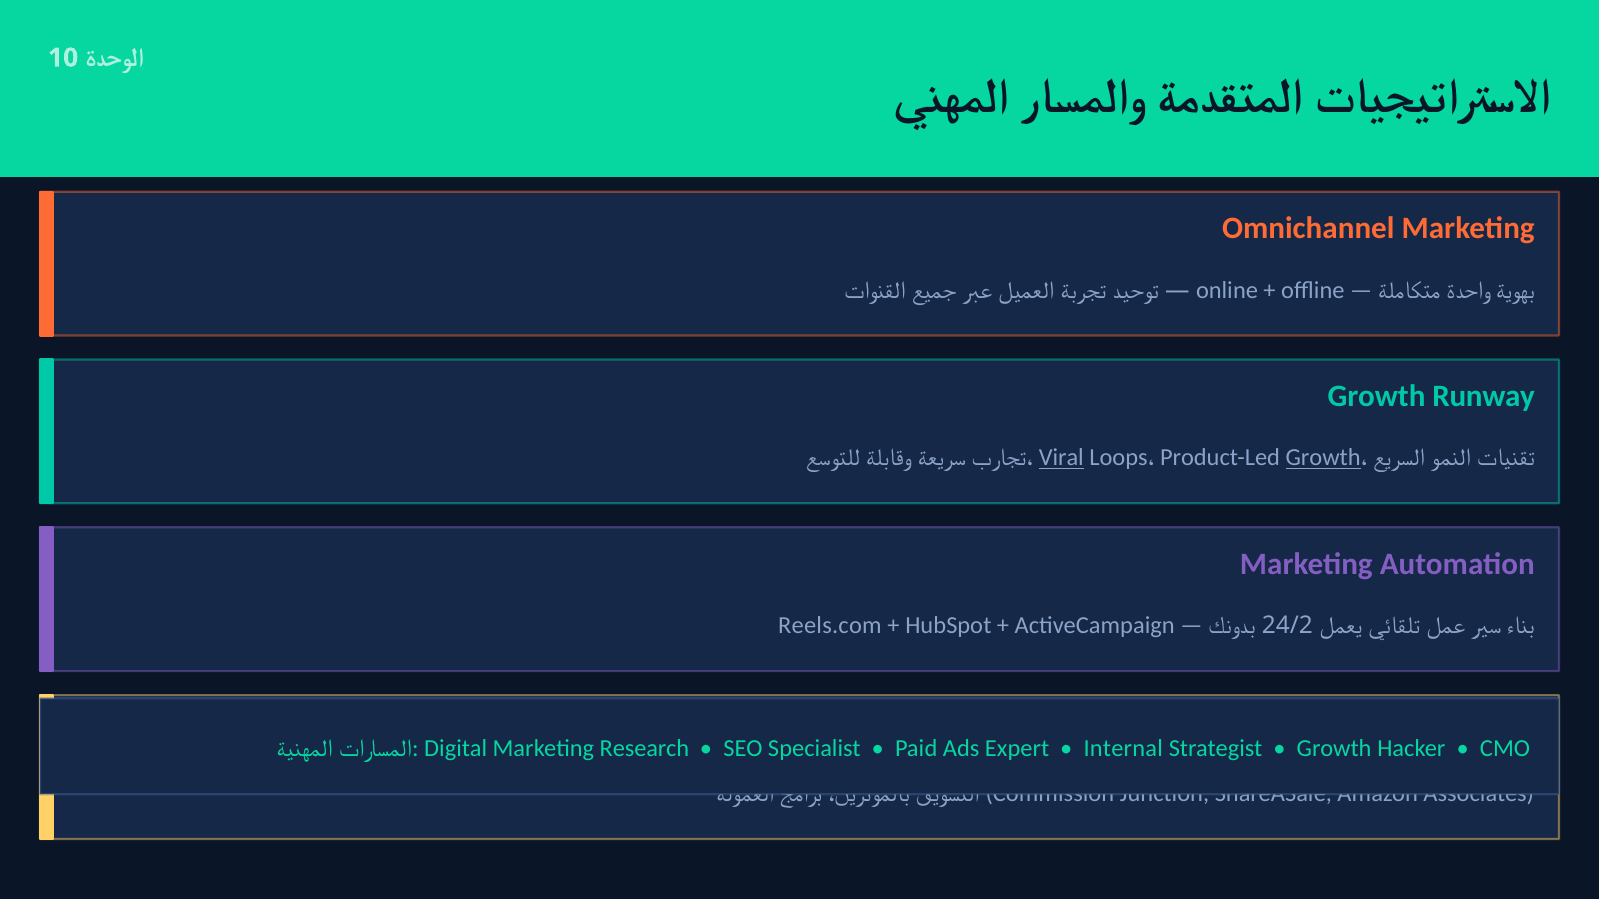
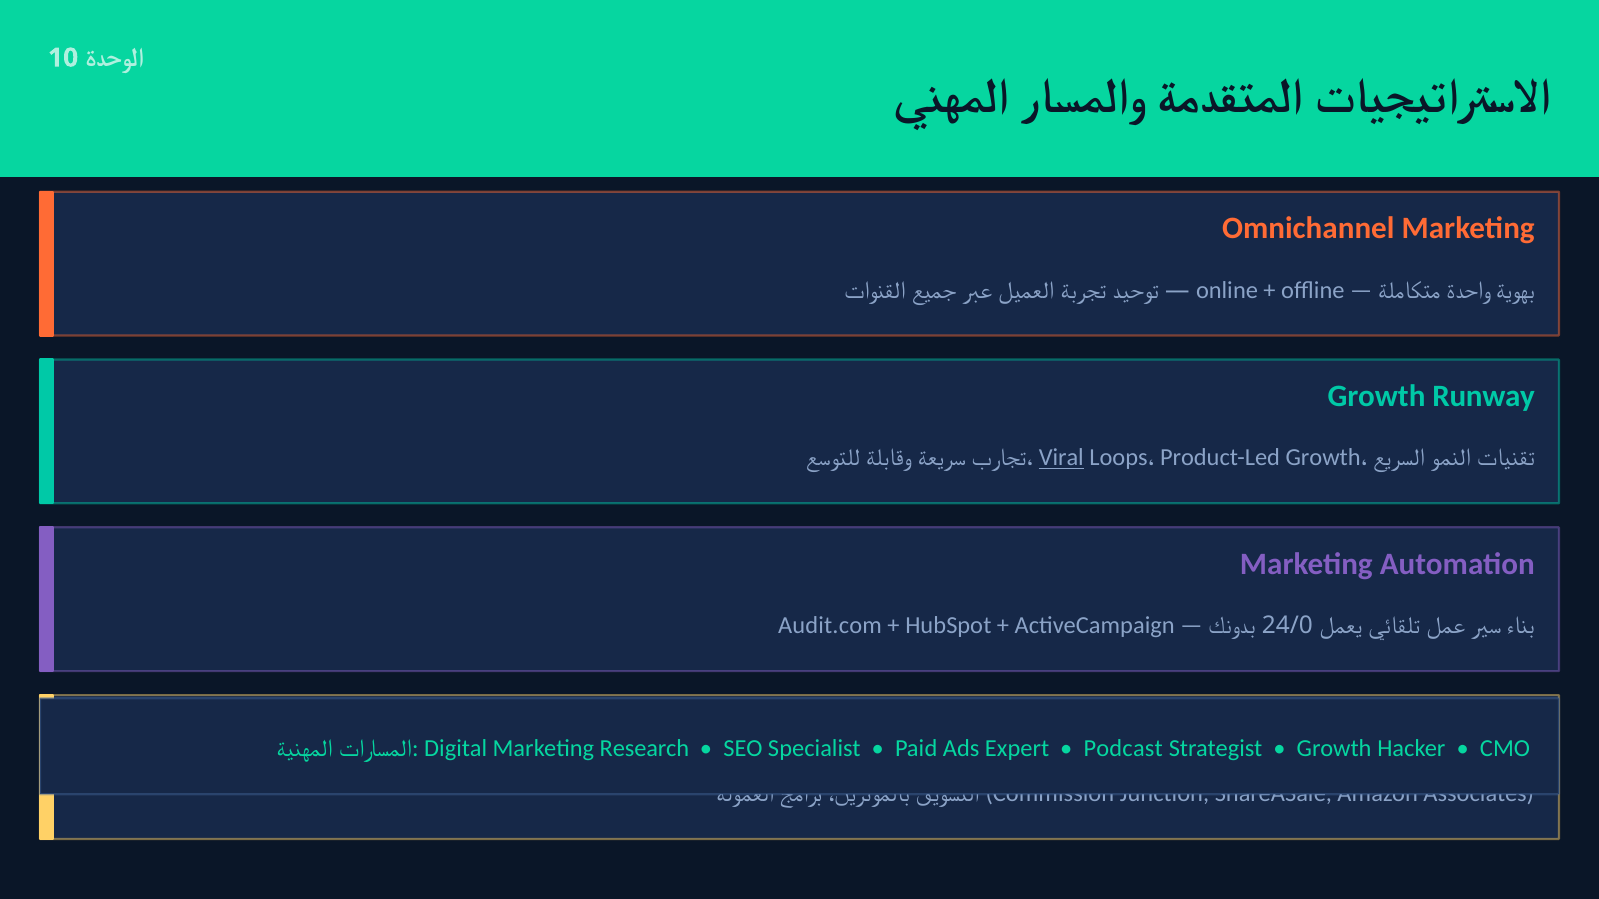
Growth at (1323, 458) underline: present -> none
Reels.com: Reels.com -> Audit.com
24/2: 24/2 -> 24/0
Internal: Internal -> Podcast
